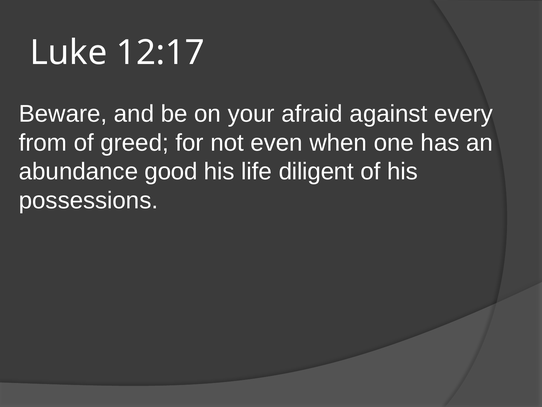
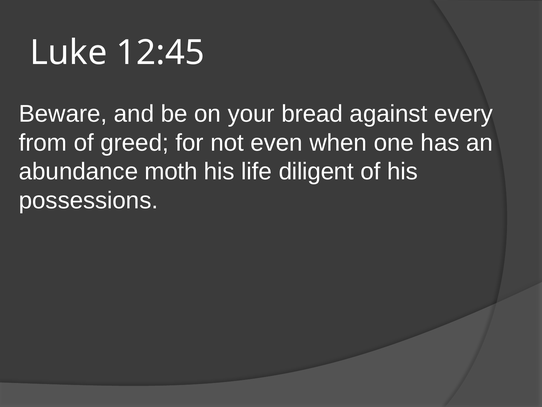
12:17: 12:17 -> 12:45
afraid: afraid -> bread
good: good -> moth
